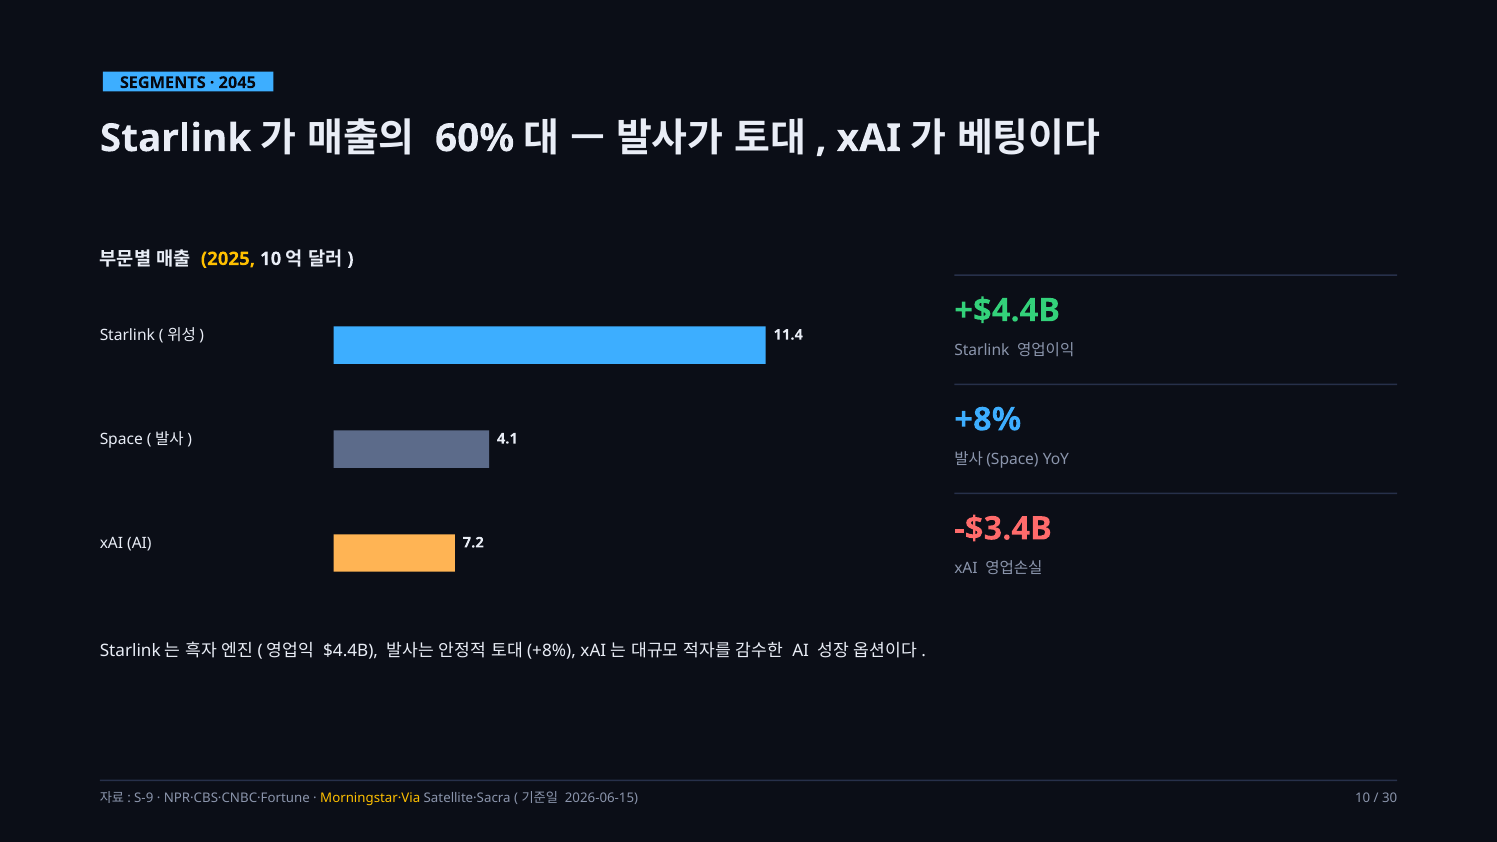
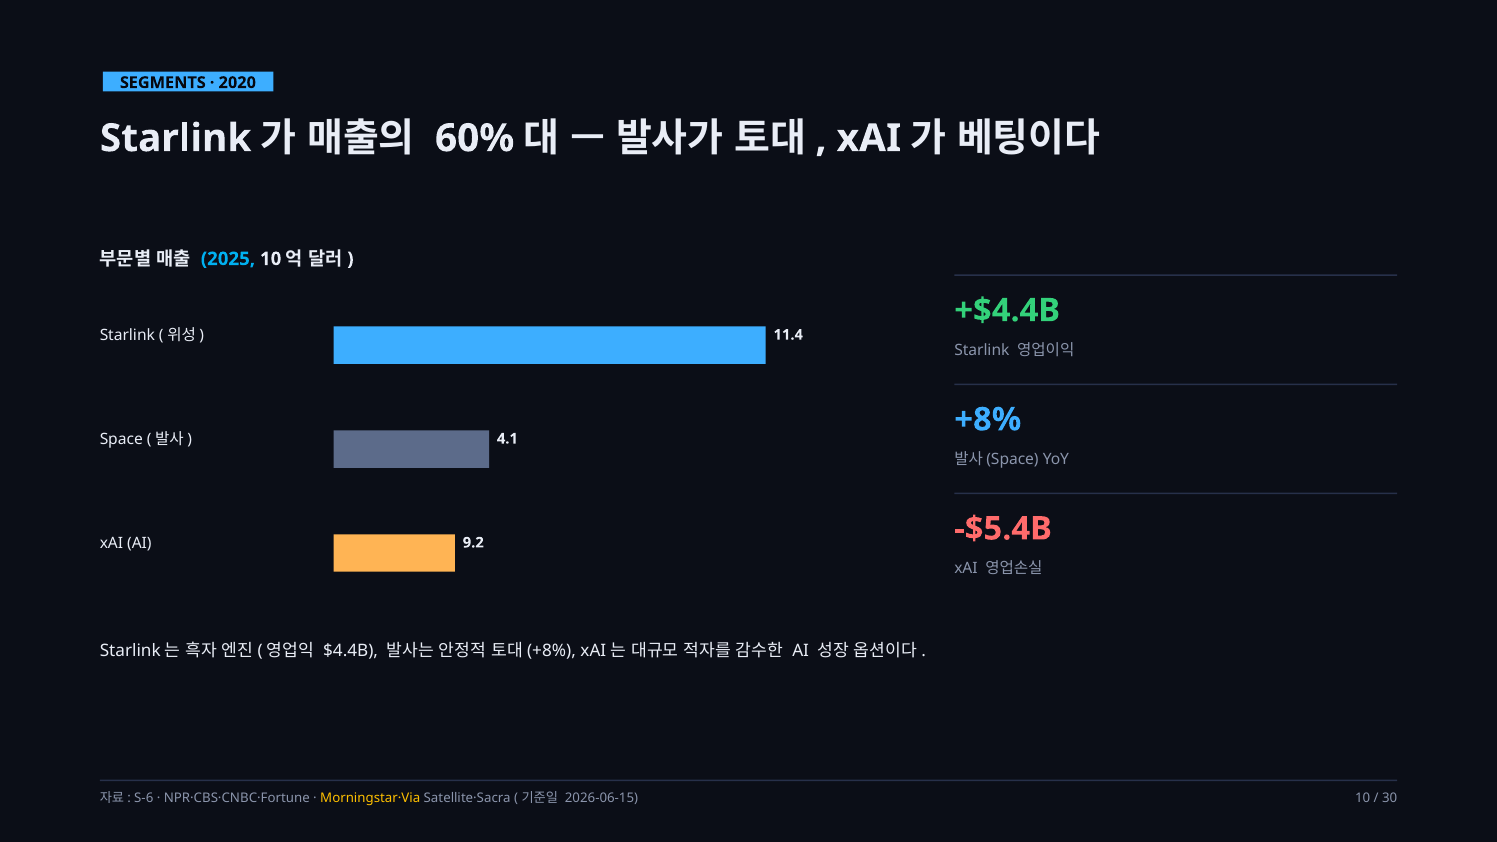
2045: 2045 -> 2020
2025 colour: yellow -> light blue
-$3.4B: -$3.4B -> -$5.4B
7.2: 7.2 -> 9.2
S-9: S-9 -> S-6
